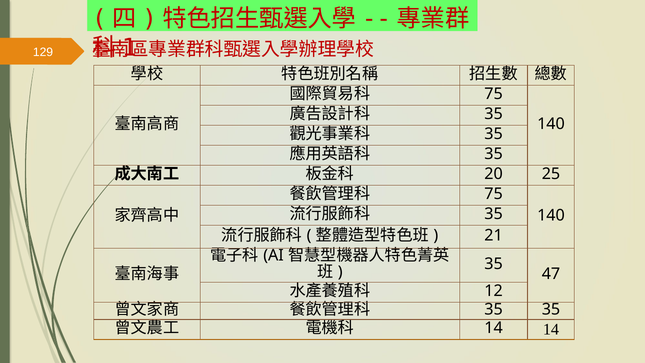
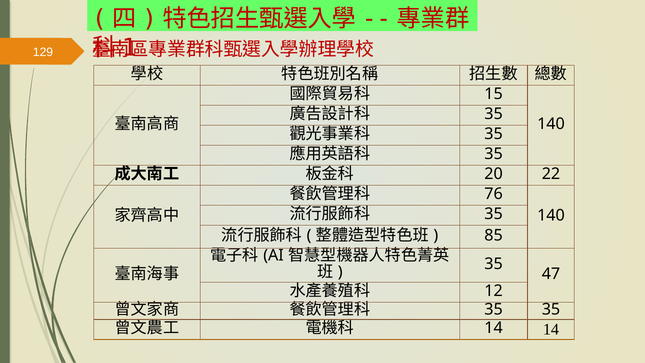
75 at (494, 94): 75 -> 15
25: 25 -> 22
75 at (494, 194): 75 -> 76
21: 21 -> 85
